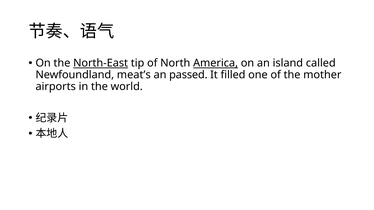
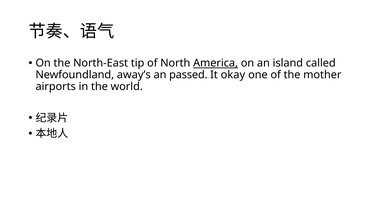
North-East underline: present -> none
meat’s: meat’s -> away’s
filled: filled -> okay
